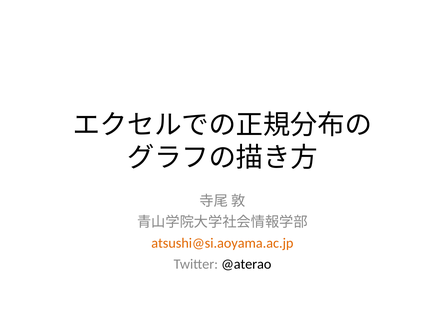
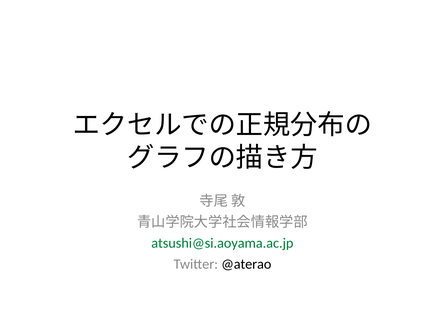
atsushi@si.aoyama.ac.jp colour: orange -> green
